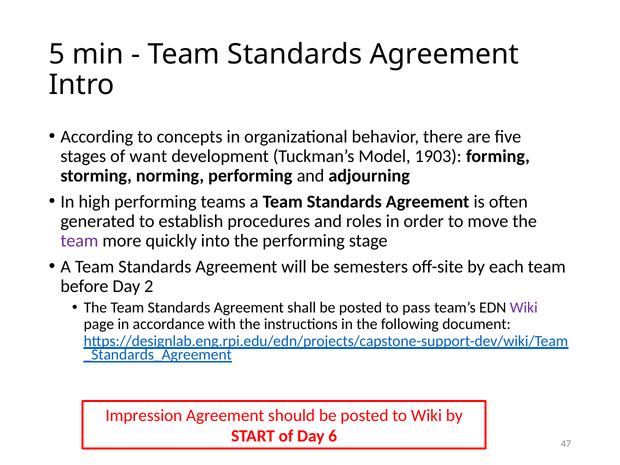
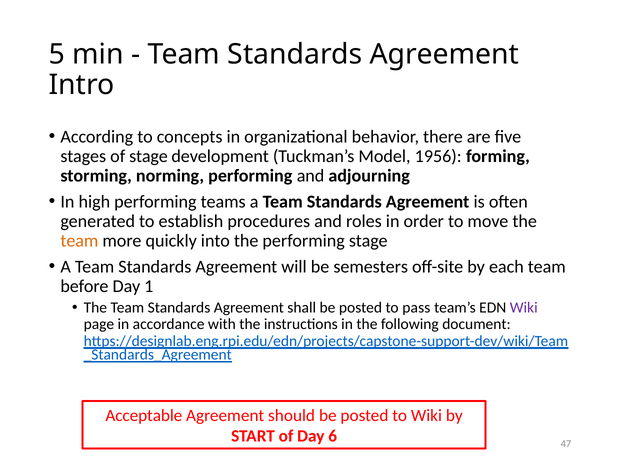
of want: want -> stage
1903: 1903 -> 1956
team at (79, 241) colour: purple -> orange
2: 2 -> 1
Impression: Impression -> Acceptable
